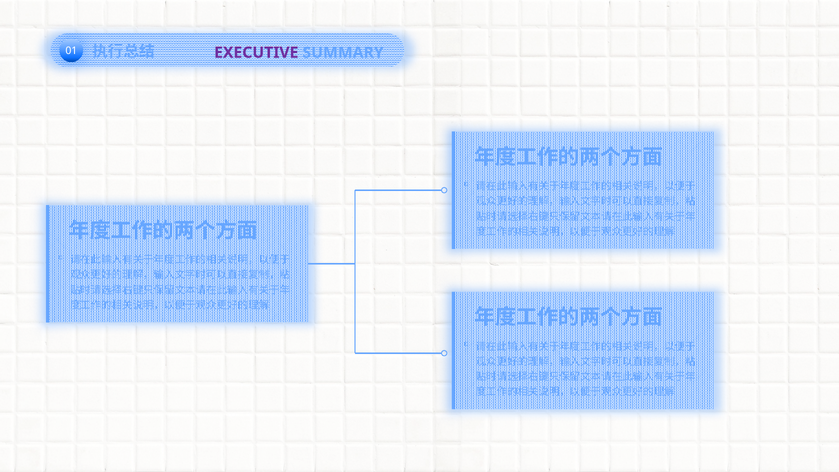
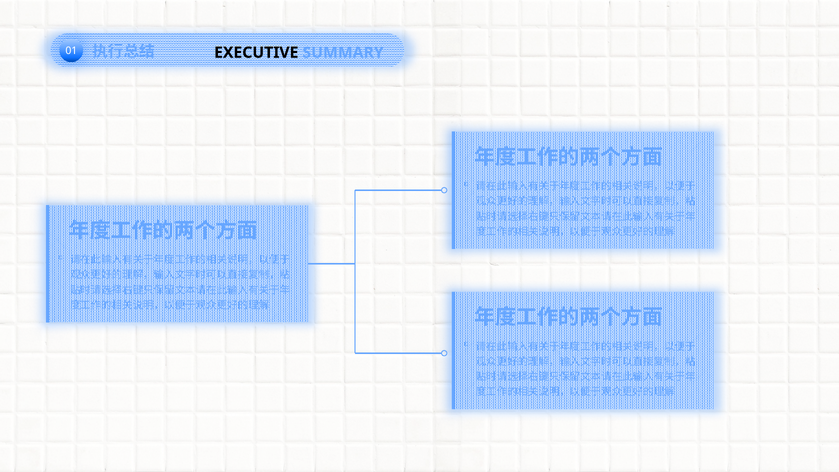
EXECUTIVE colour: purple -> black
